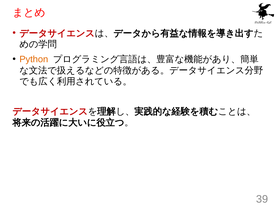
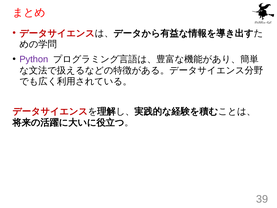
Python colour: orange -> purple
